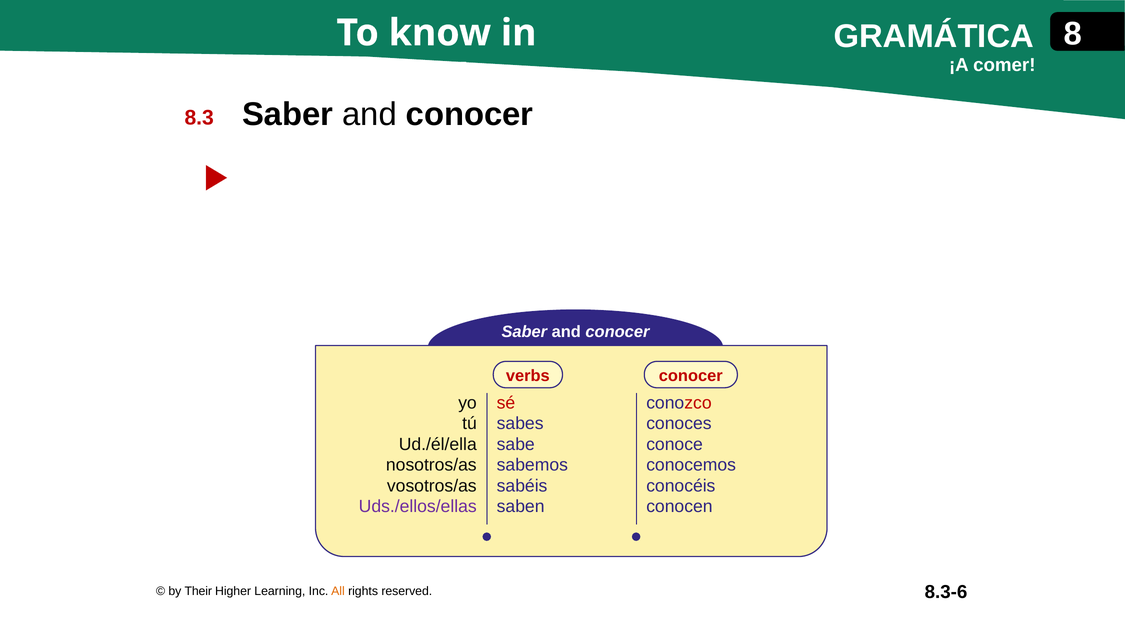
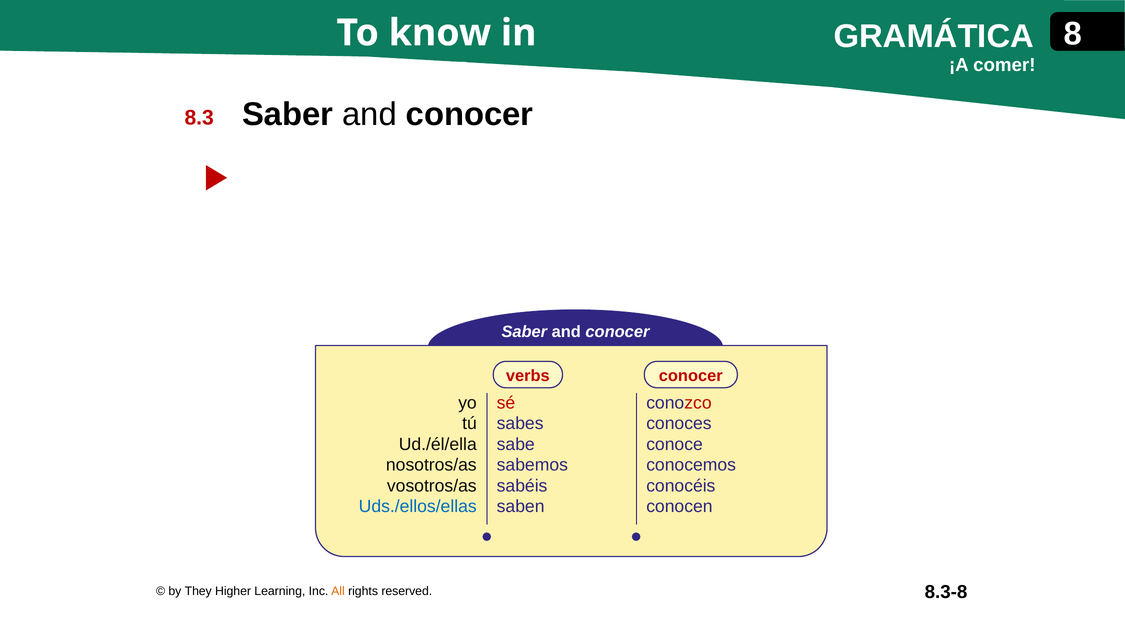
Uds./ellos/ellas colour: purple -> blue
Their: Their -> They
8.3-6: 8.3-6 -> 8.3-8
